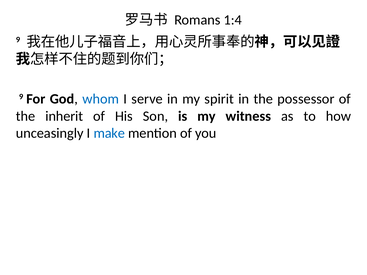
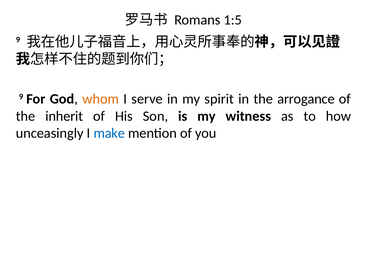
1:4: 1:4 -> 1:5
whom colour: blue -> orange
possessor: possessor -> arrogance
